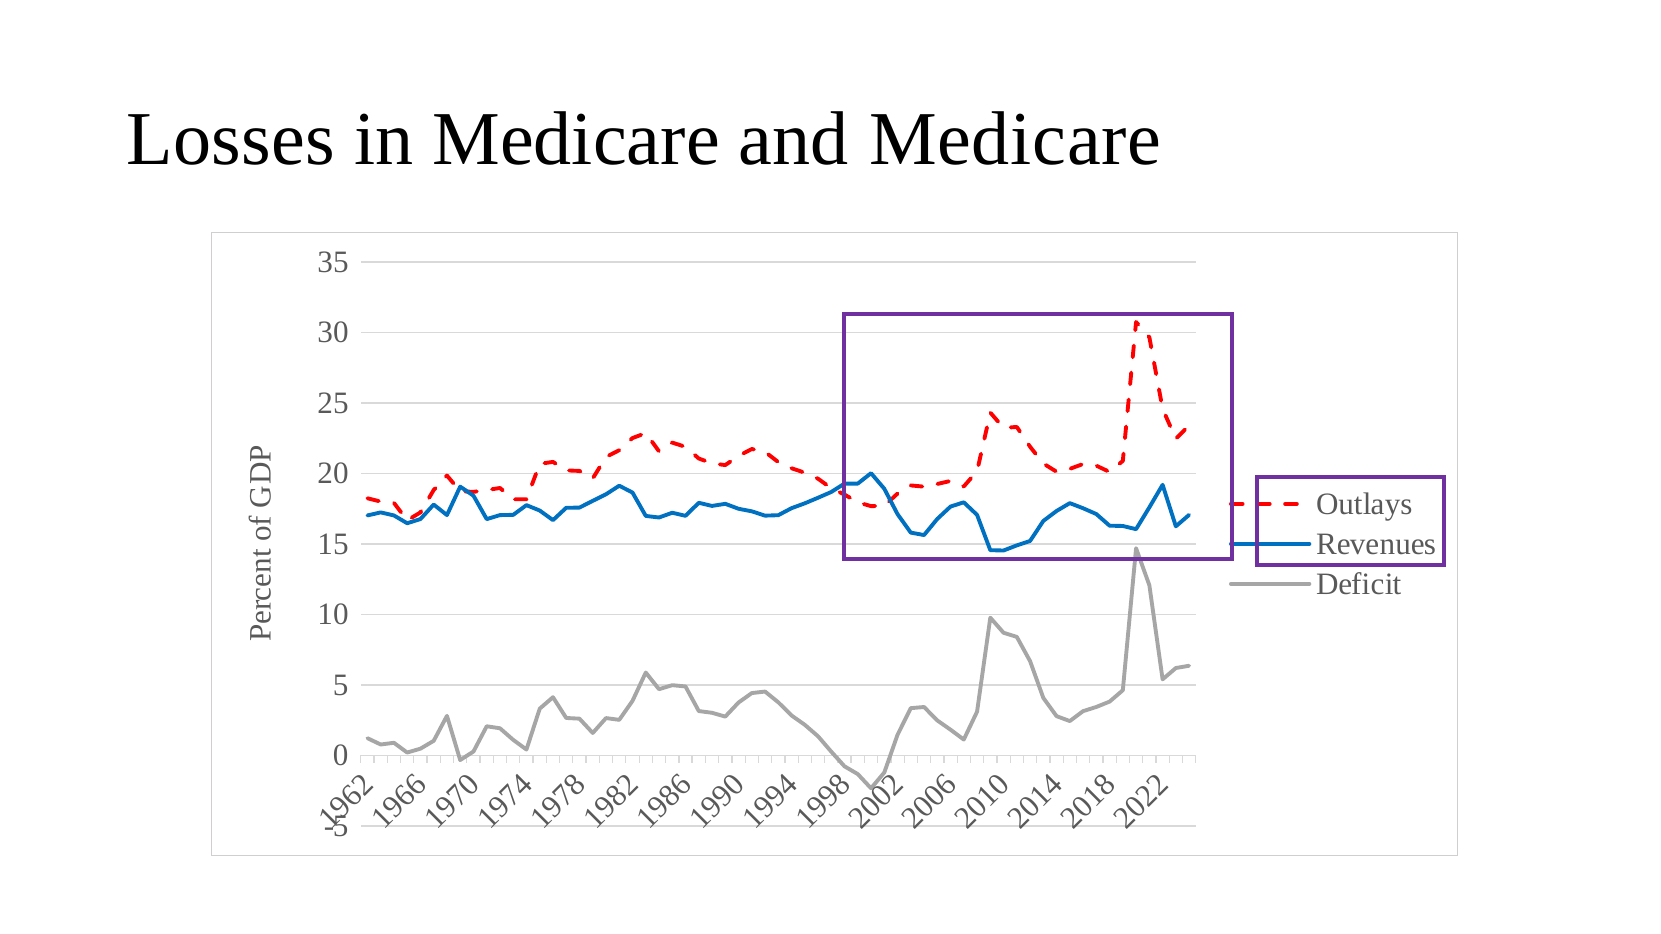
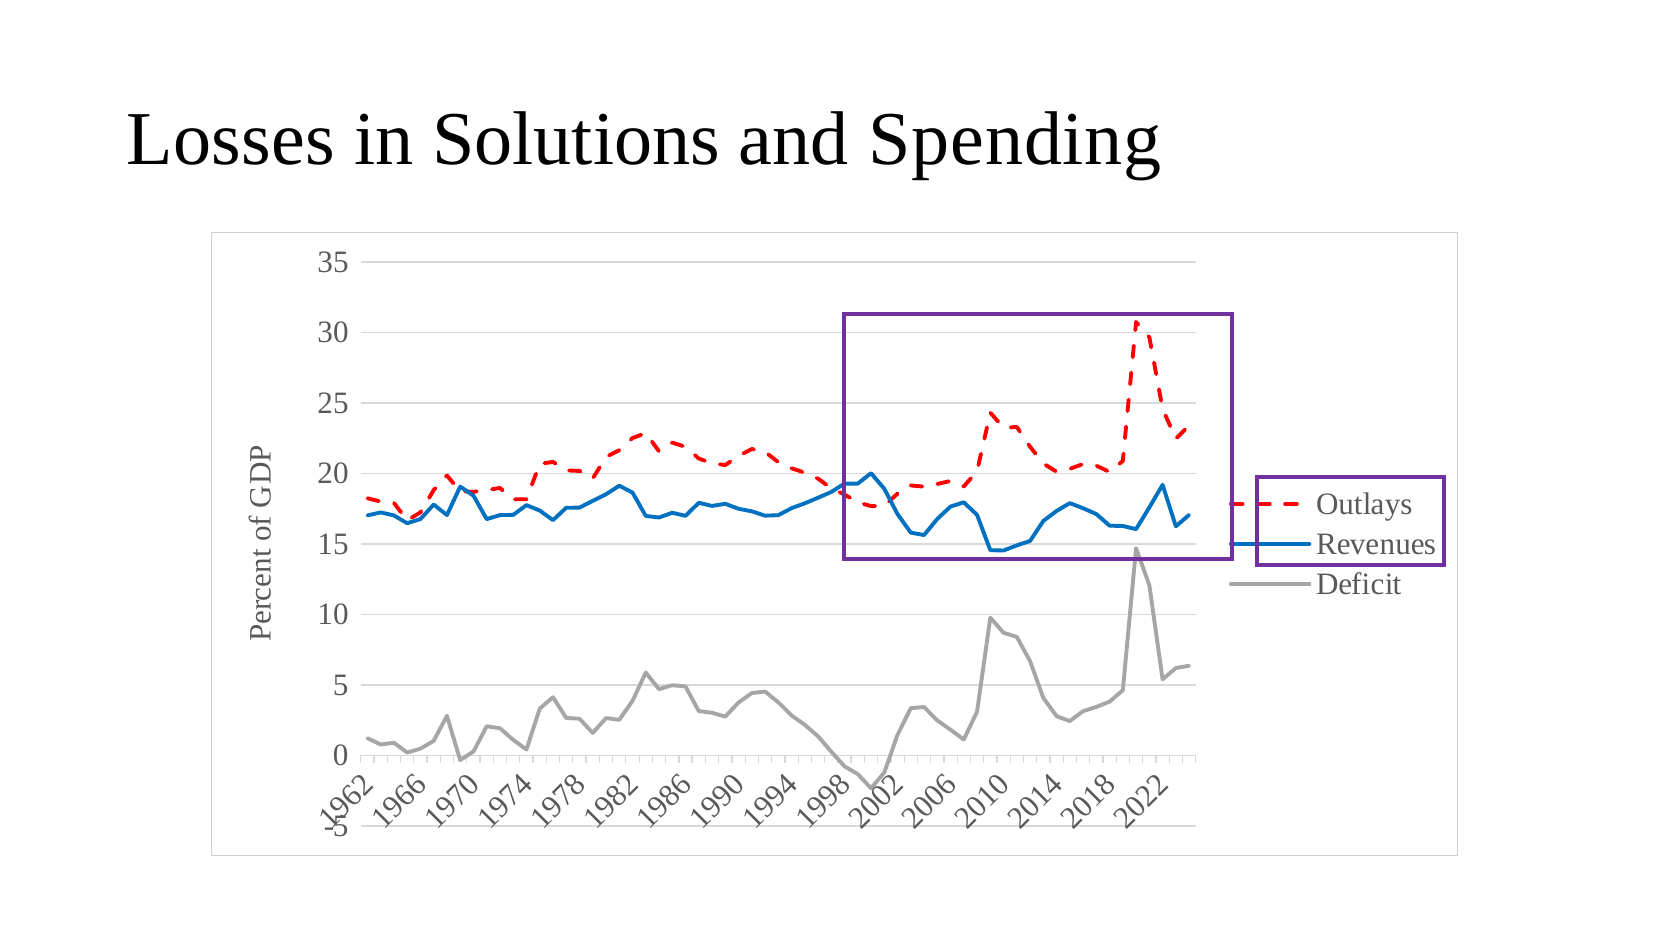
in Medicare: Medicare -> Solutions
and Medicare: Medicare -> Spending
